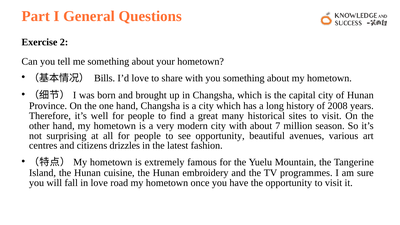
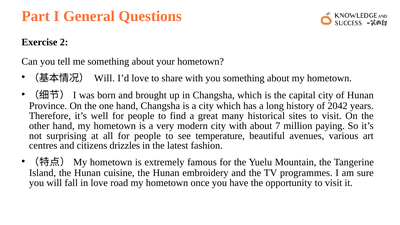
Bills at (105, 78): Bills -> Will
2008: 2008 -> 2042
season: season -> paying
see opportunity: opportunity -> temperature
